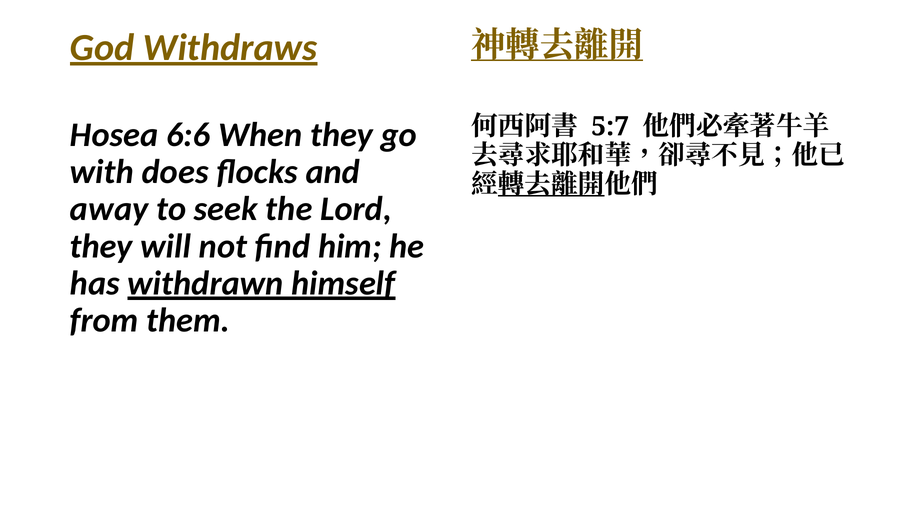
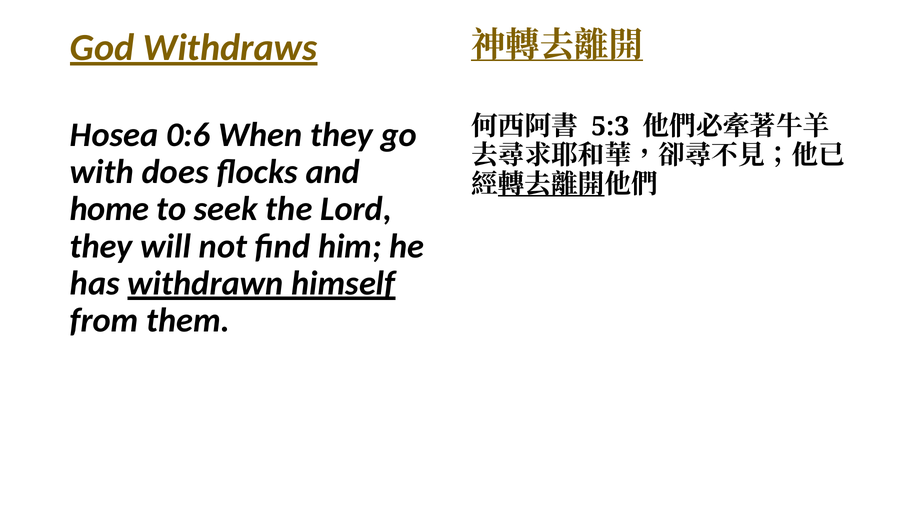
5:7: 5:7 -> 5:3
6:6: 6:6 -> 0:6
away: away -> home
